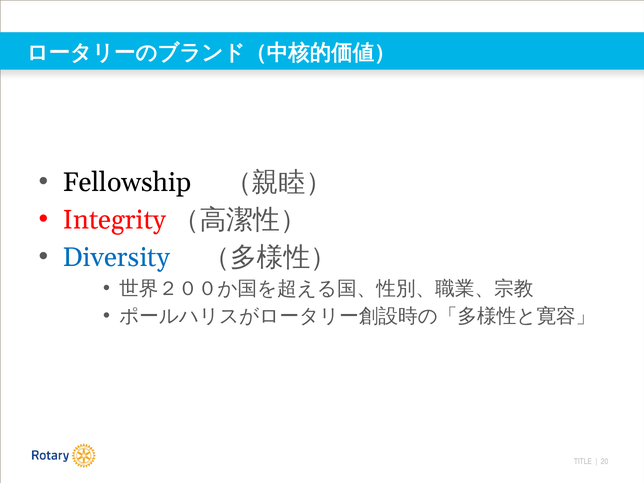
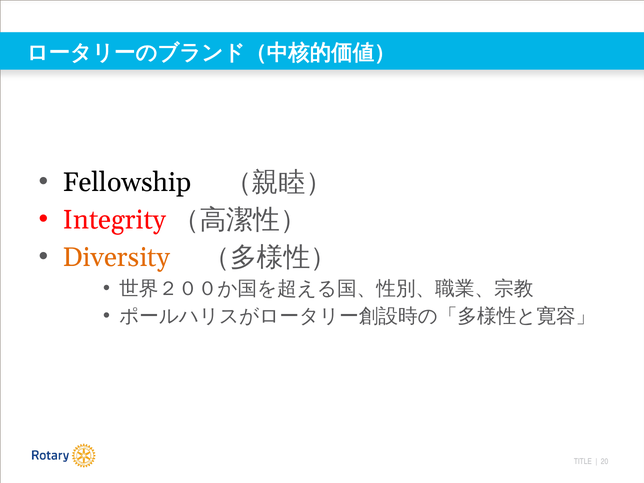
Diversity colour: blue -> orange
